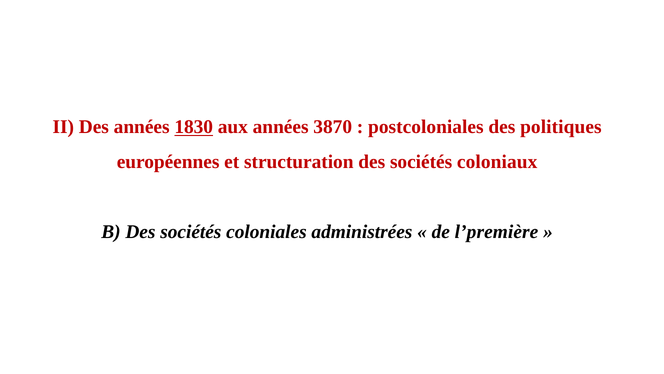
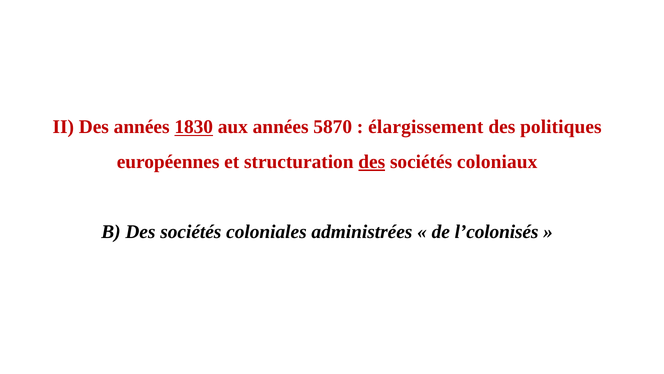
3870: 3870 -> 5870
postcoloniales: postcoloniales -> élargissement
des at (372, 162) underline: none -> present
l’première: l’première -> l’colonisés
